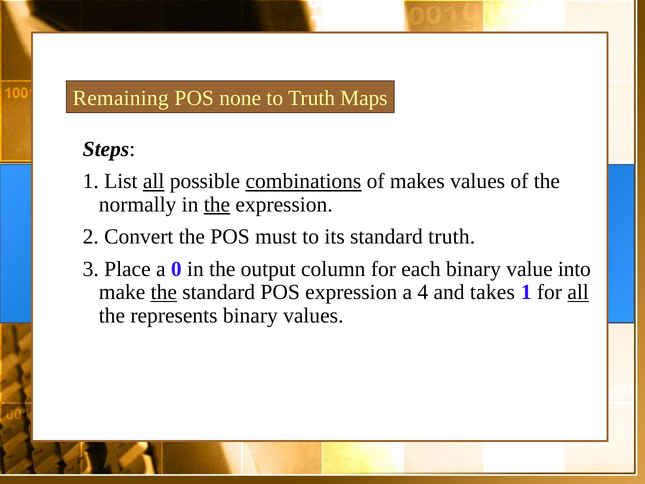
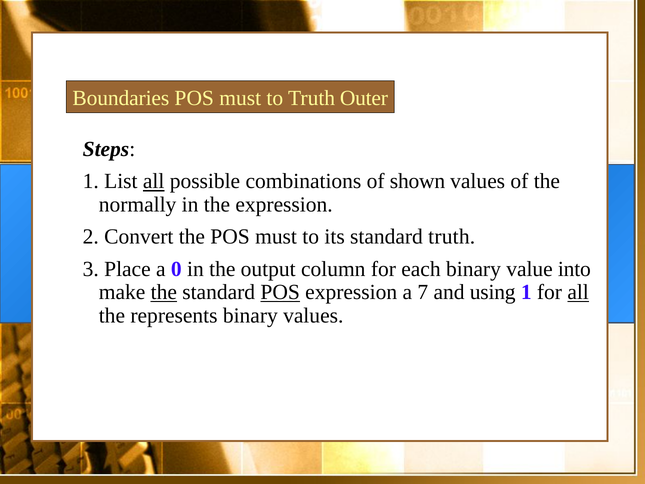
Remaining: Remaining -> Boundaries
none at (240, 98): none -> must
Maps: Maps -> Outer
combinations underline: present -> none
makes: makes -> shown
the at (217, 204) underline: present -> none
POS at (280, 292) underline: none -> present
4: 4 -> 7
takes: takes -> using
